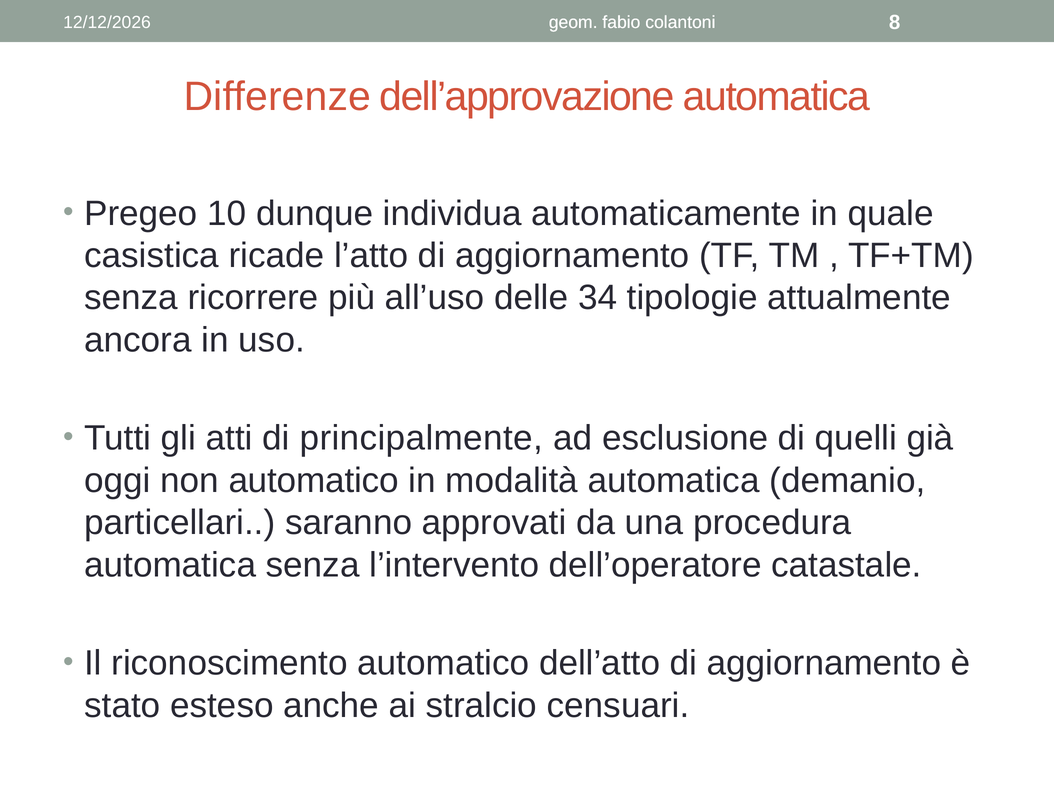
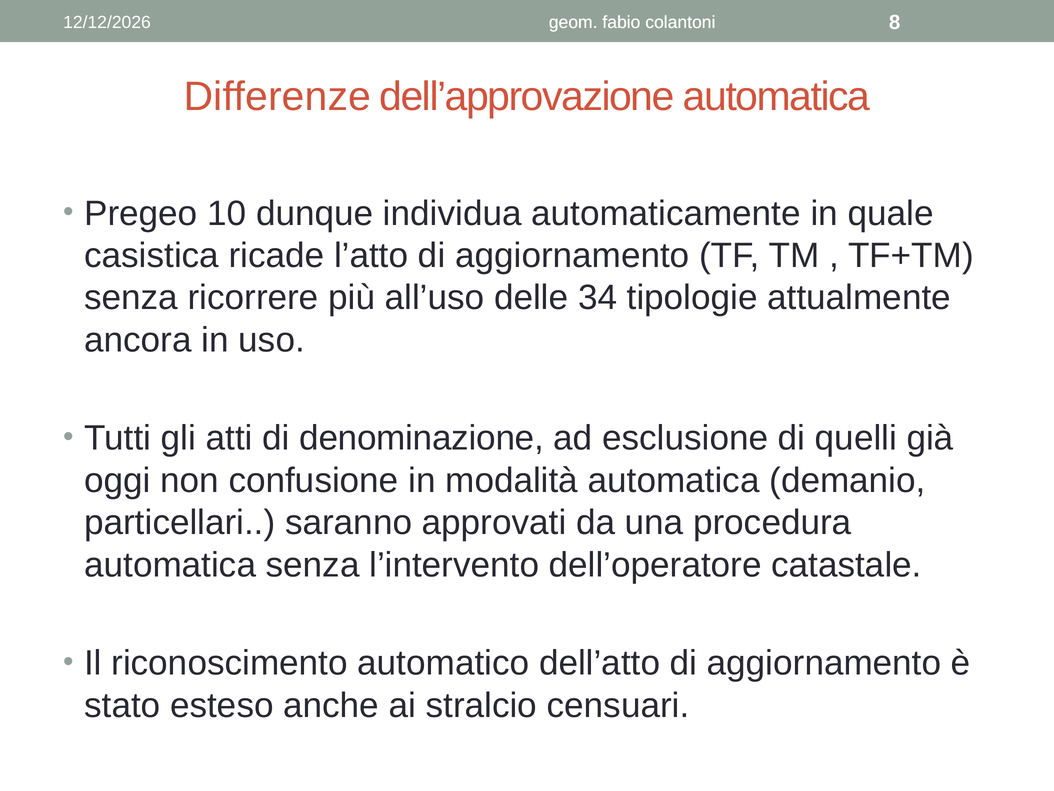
principalmente: principalmente -> denominazione
non automatico: automatico -> confusione
